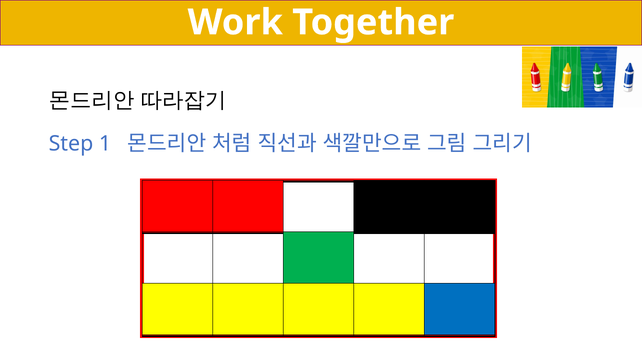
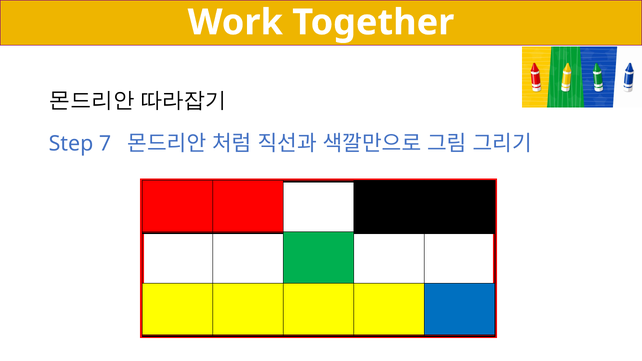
1: 1 -> 7
